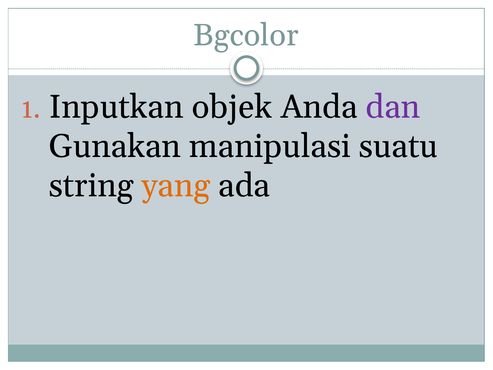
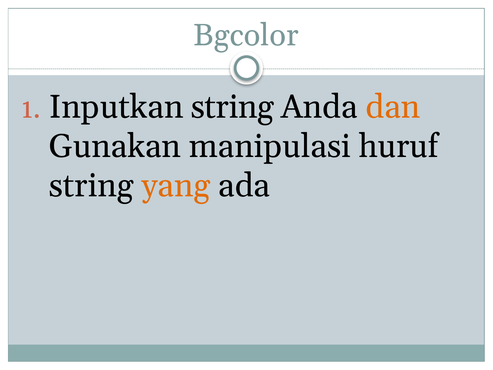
Inputkan objek: objek -> string
dan colour: purple -> orange
suatu: suatu -> huruf
